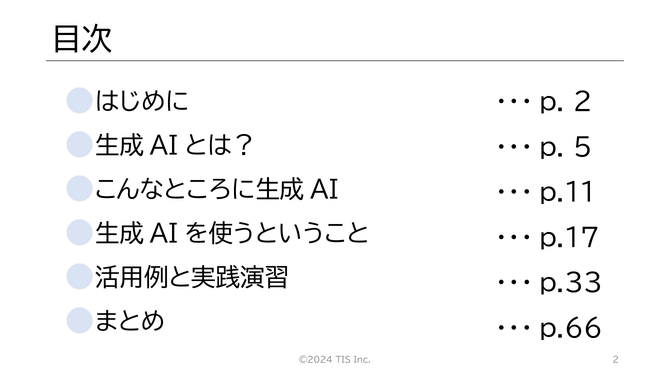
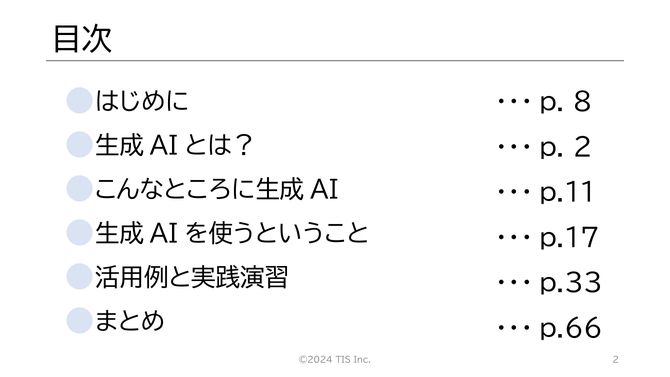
2 at (583, 102): 2 -> 8
5 at (583, 148): 5 -> 2
